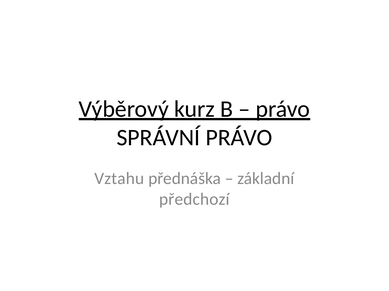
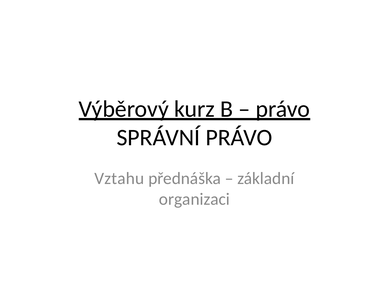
předchozí: předchozí -> organizaci
